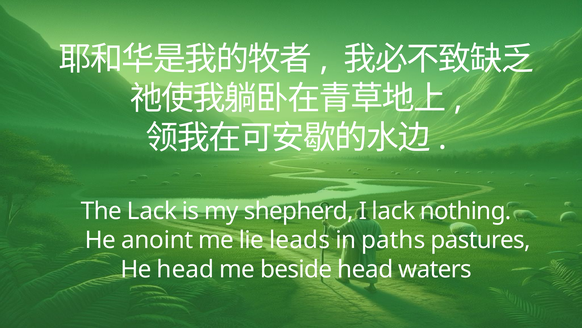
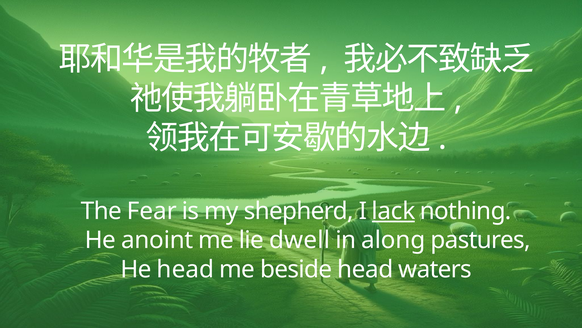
The Lack: Lack -> Fear
lack at (393, 211) underline: none -> present
leads: leads -> dwell
paths: paths -> along
